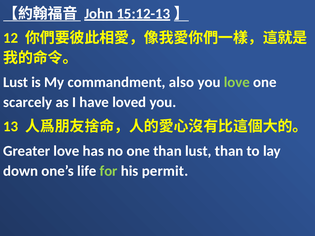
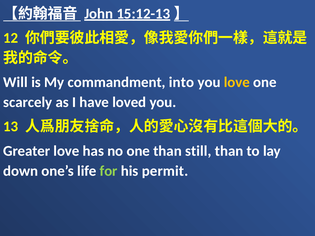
Lust at (16, 82): Lust -> Will
also: also -> into
love at (237, 82) colour: light green -> yellow
than lust: lust -> still
